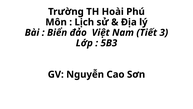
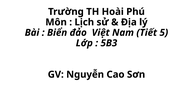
3: 3 -> 5
